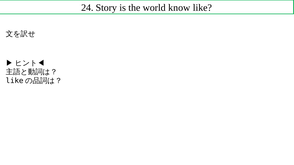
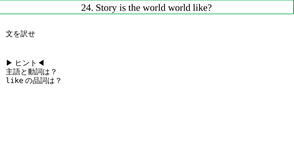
world know: know -> world
